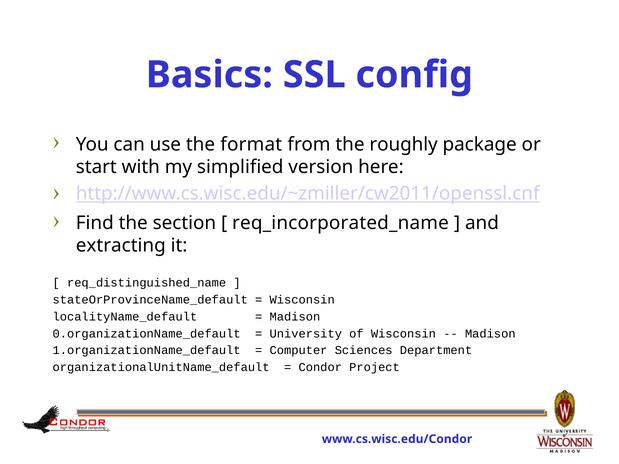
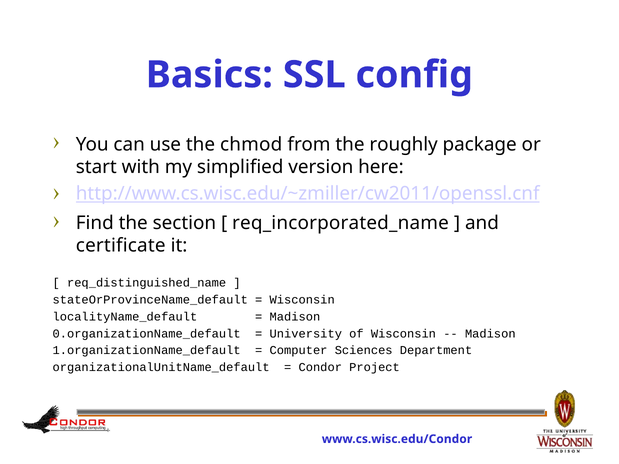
format: format -> chmod
extracting: extracting -> certificate
